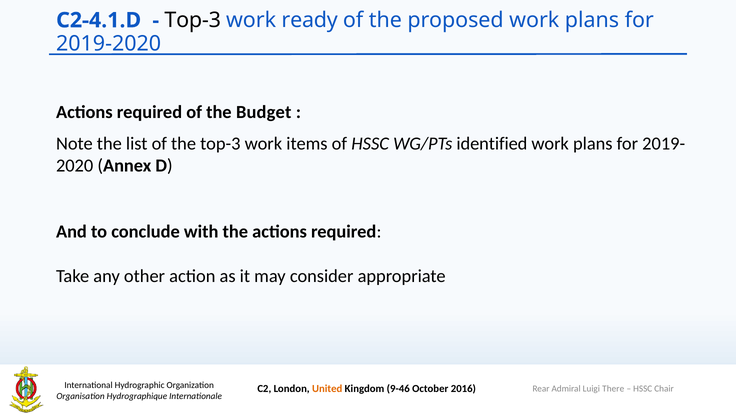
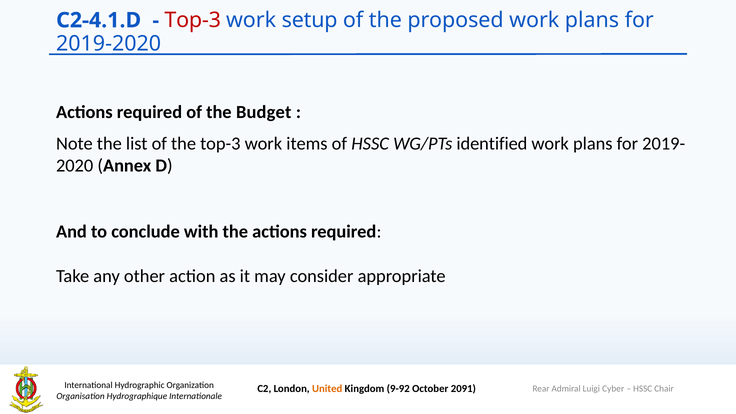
Top-3 at (193, 20) colour: black -> red
ready: ready -> setup
9-46: 9-46 -> 9-92
2016: 2016 -> 2091
There: There -> Cyber
